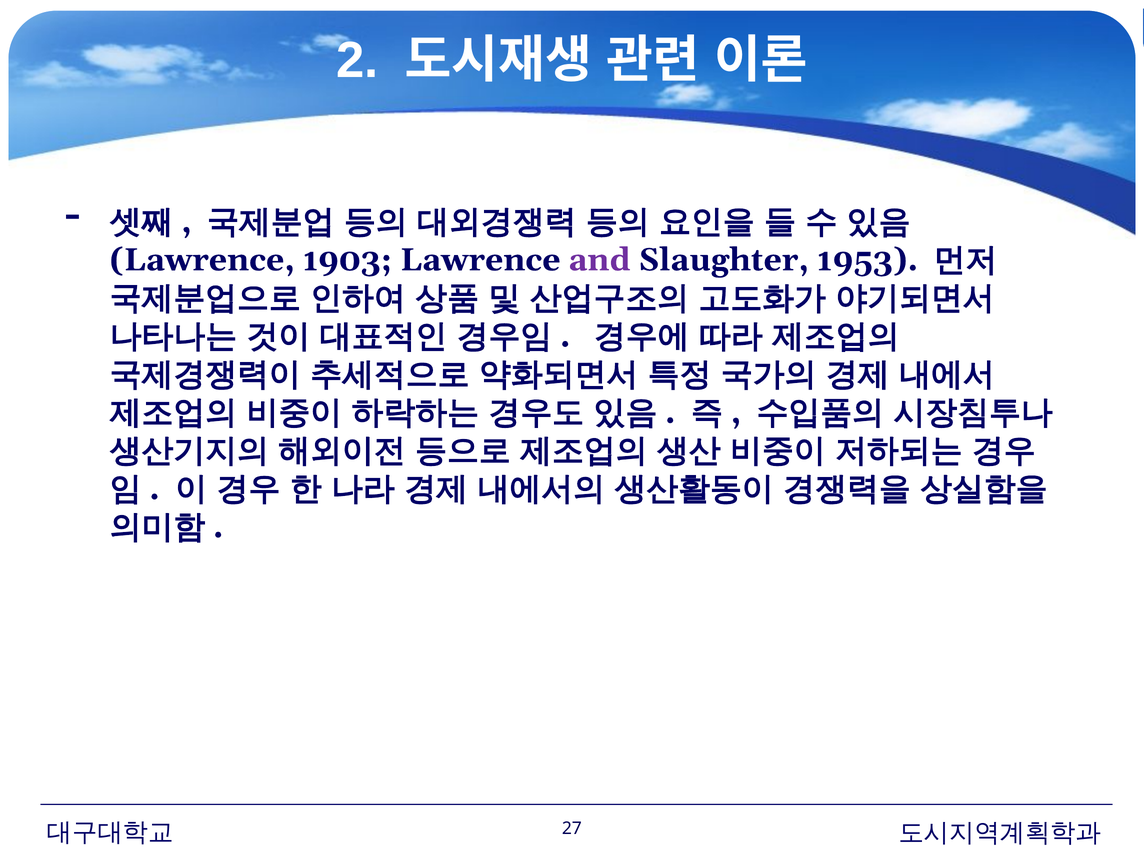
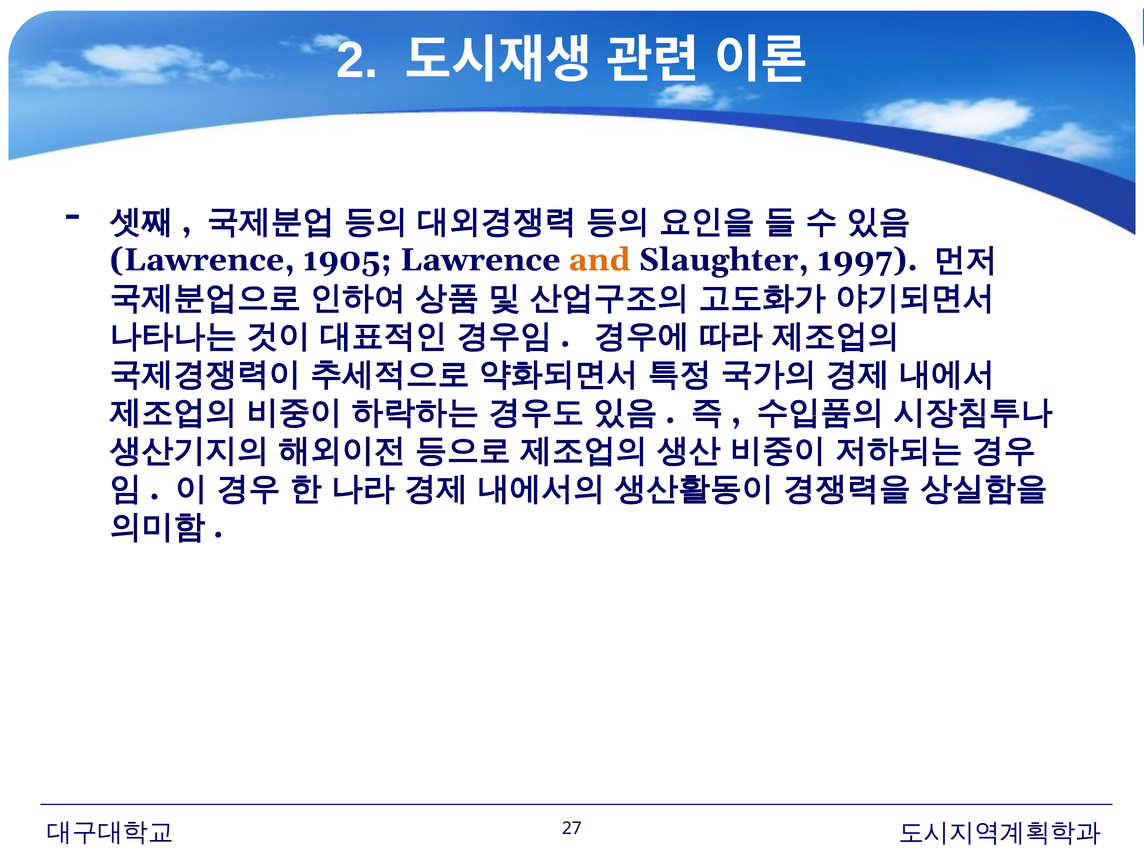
1903: 1903 -> 1905
and colour: purple -> orange
1953: 1953 -> 1997
